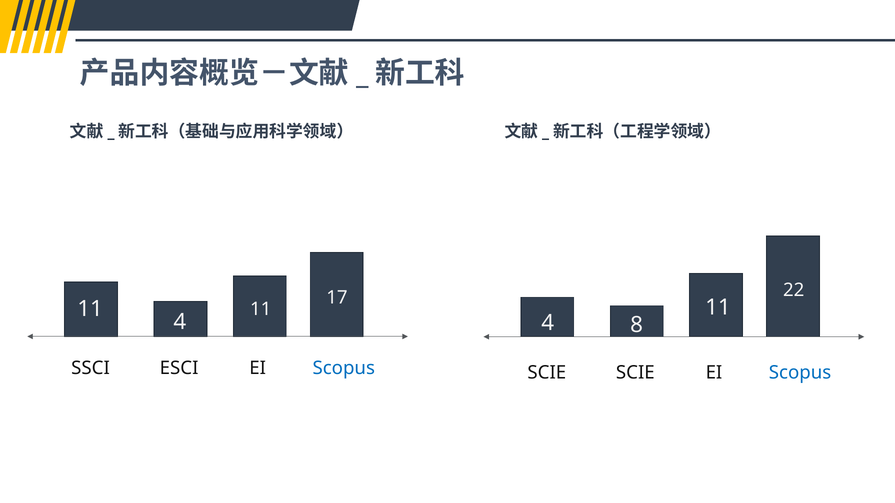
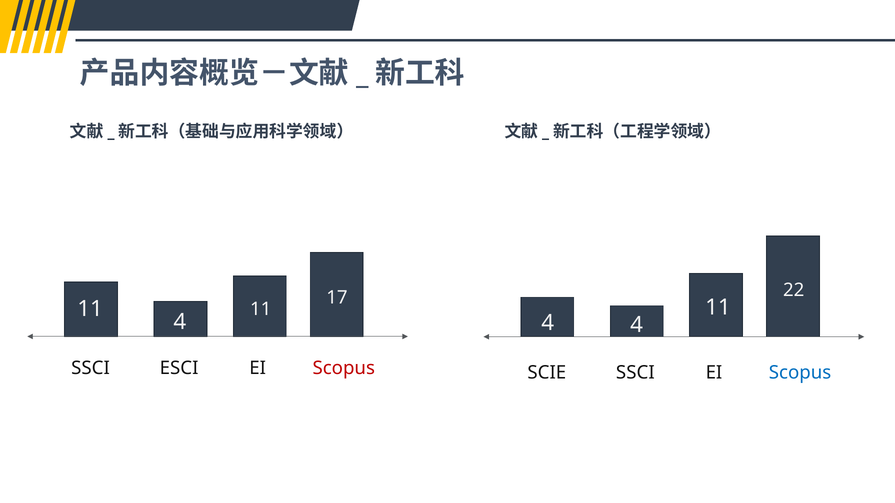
4 8: 8 -> 4
Scopus at (344, 368) colour: blue -> red
SCIE SCIE: SCIE -> SSCI
